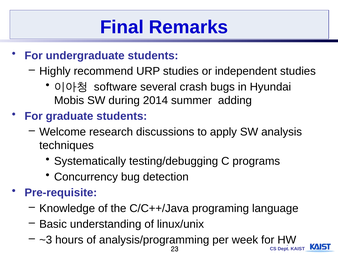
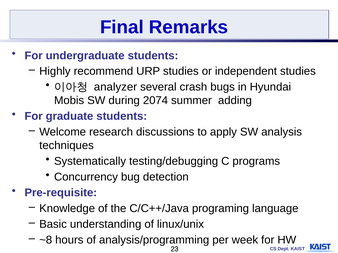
software: software -> analyzer
2014: 2014 -> 2074
~3: ~3 -> ~8
